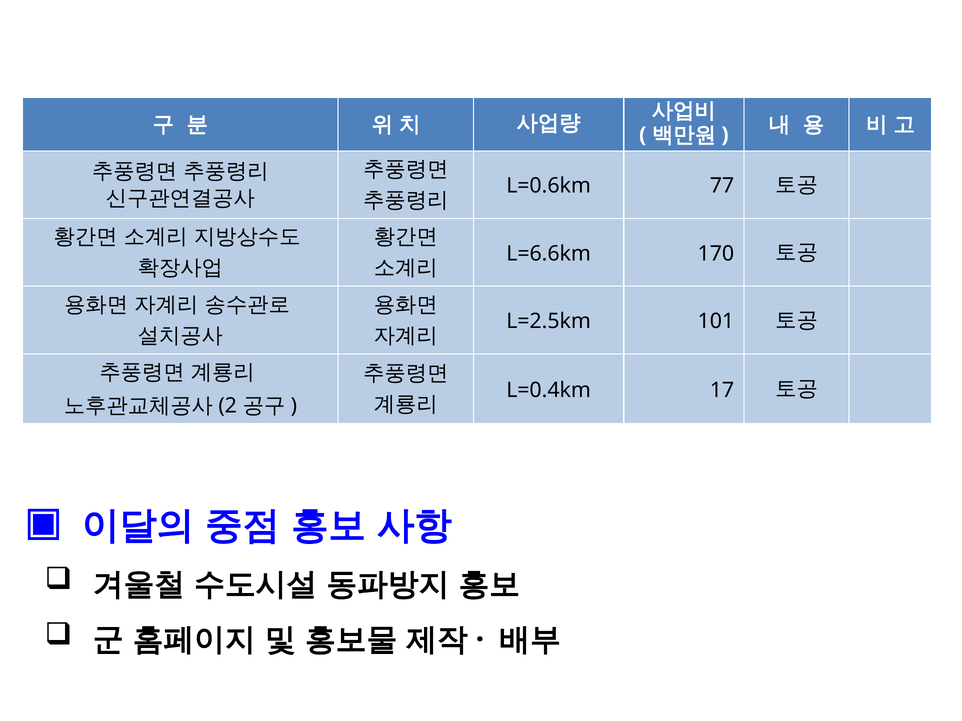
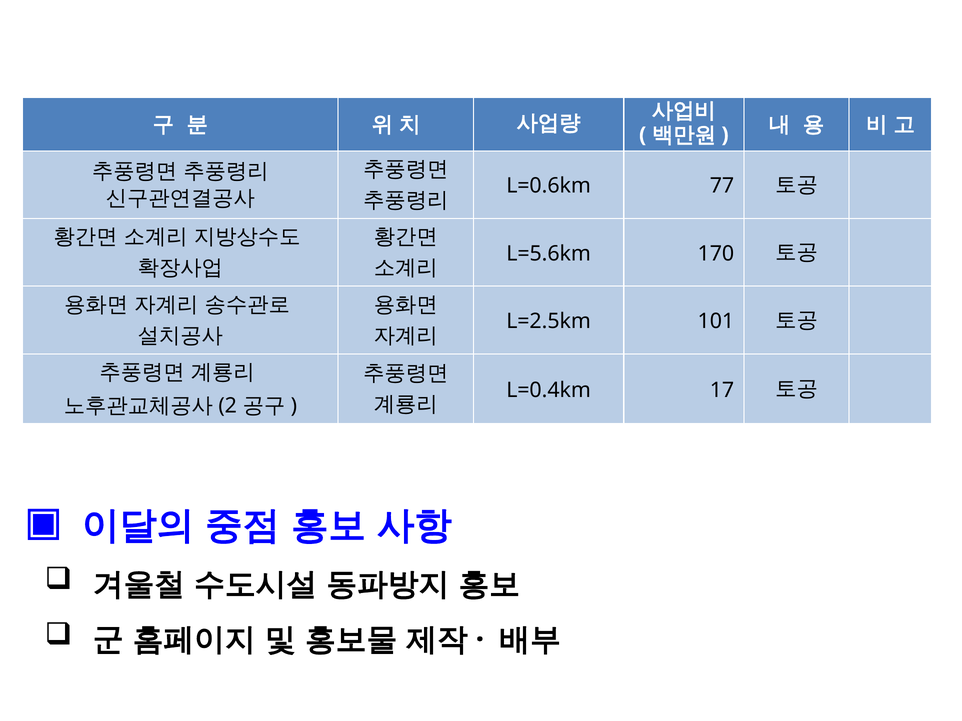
L=6.6km: L=6.6km -> L=5.6km
